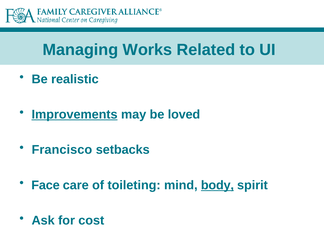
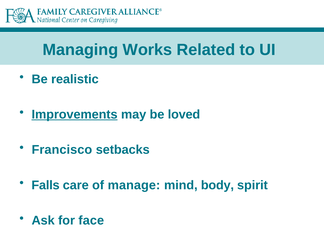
Face: Face -> Falls
toileting: toileting -> manage
body underline: present -> none
cost: cost -> face
